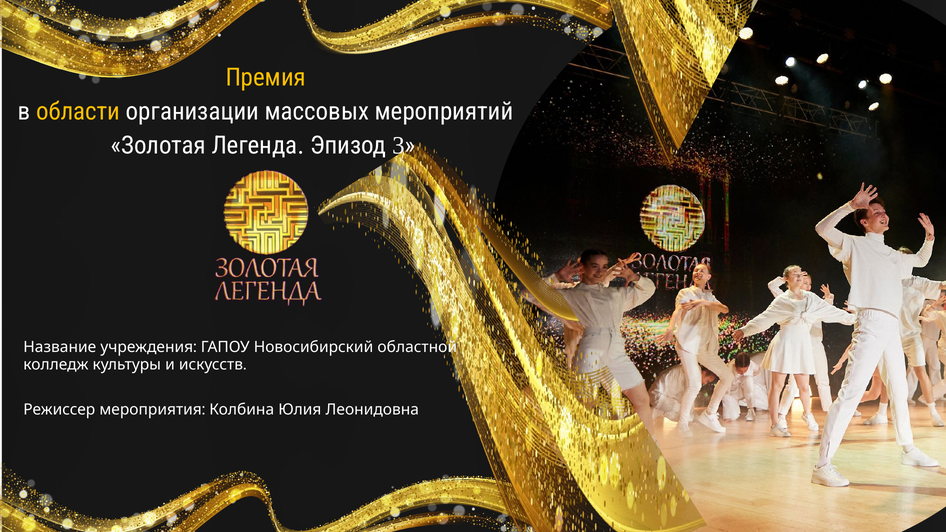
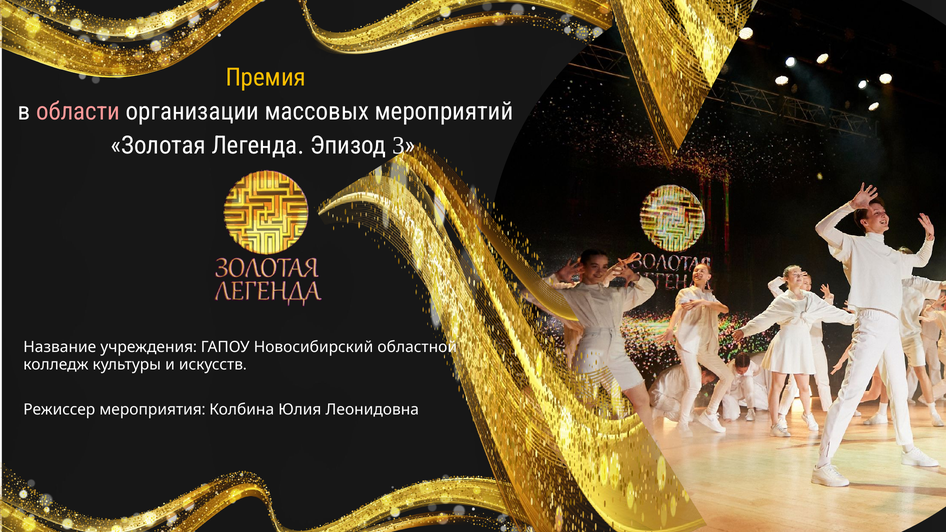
области colour: yellow -> pink
